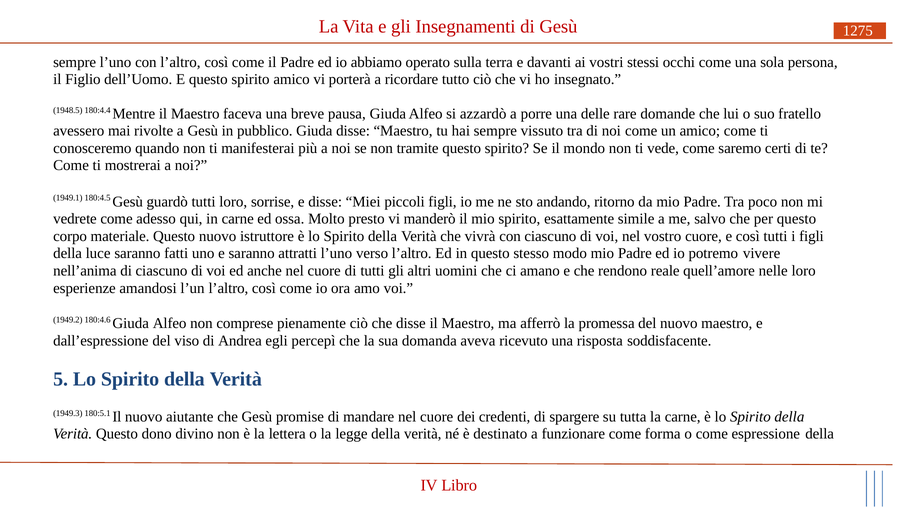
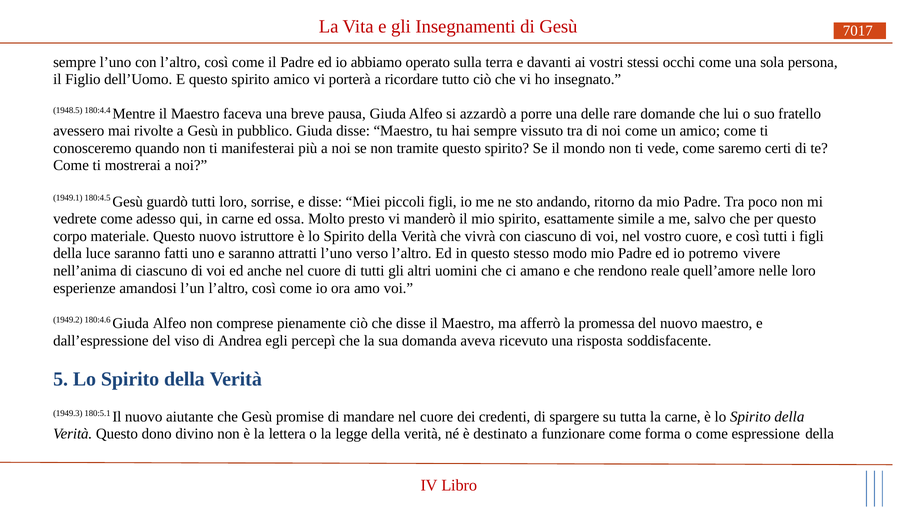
1275: 1275 -> 7017
